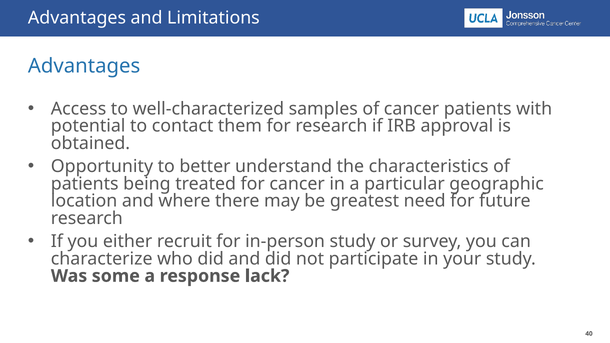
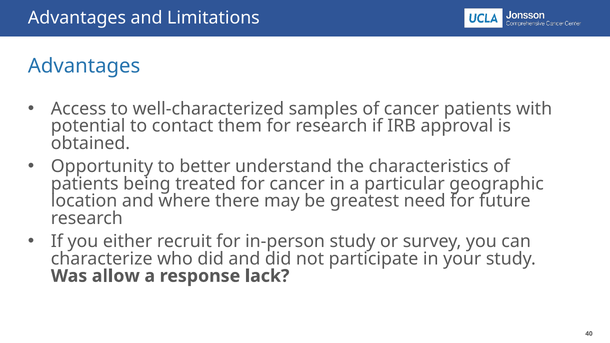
some: some -> allow
